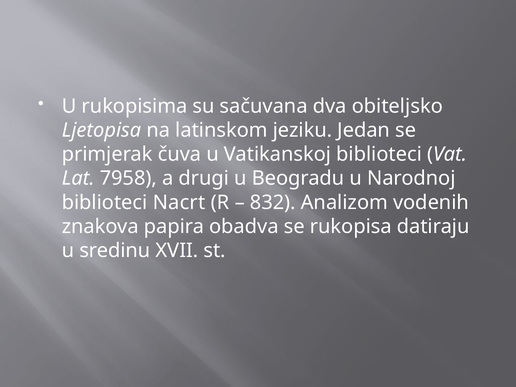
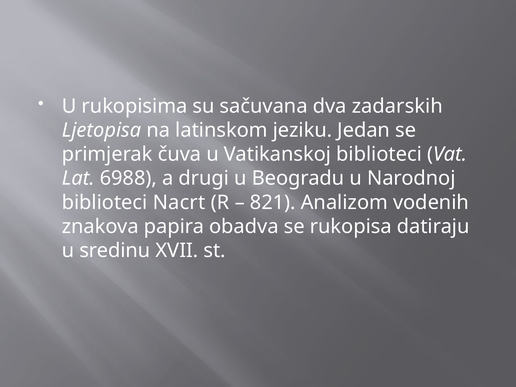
obiteljsko: obiteljsko -> zadarskih
7958: 7958 -> 6988
832: 832 -> 821
